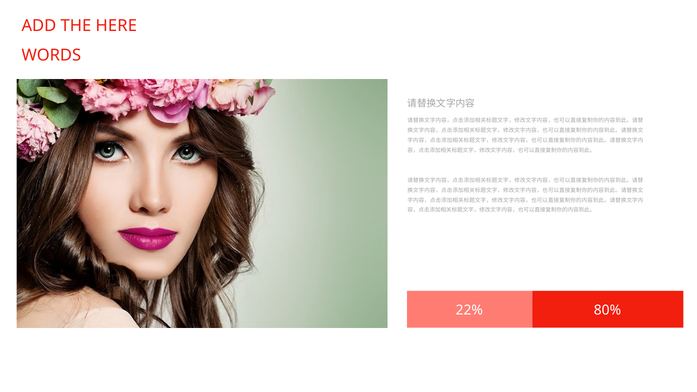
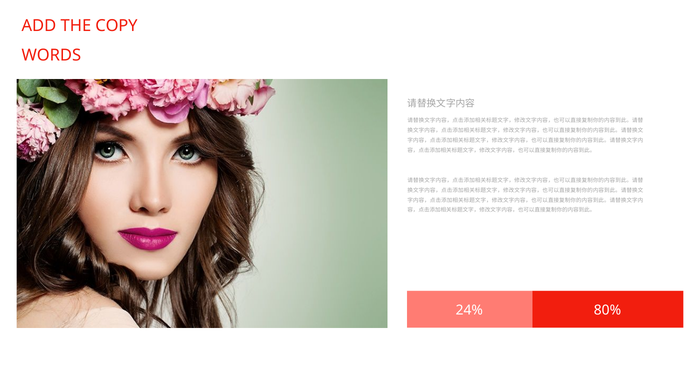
HERE: HERE -> COPY
22%: 22% -> 24%
